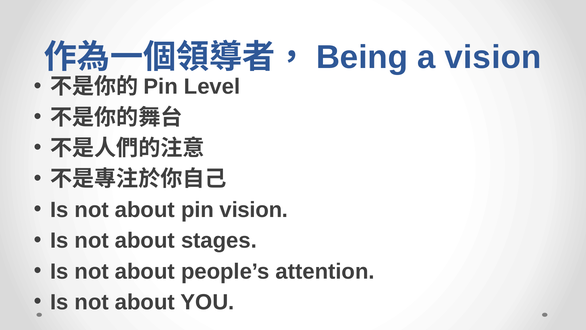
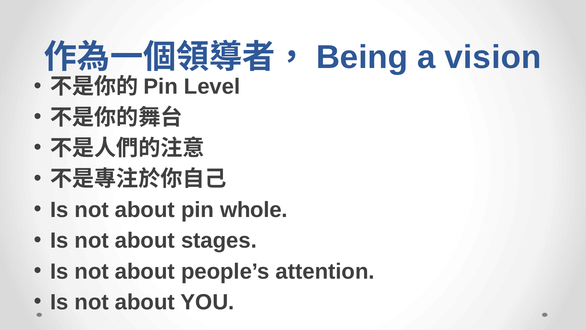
pin vision: vision -> whole
